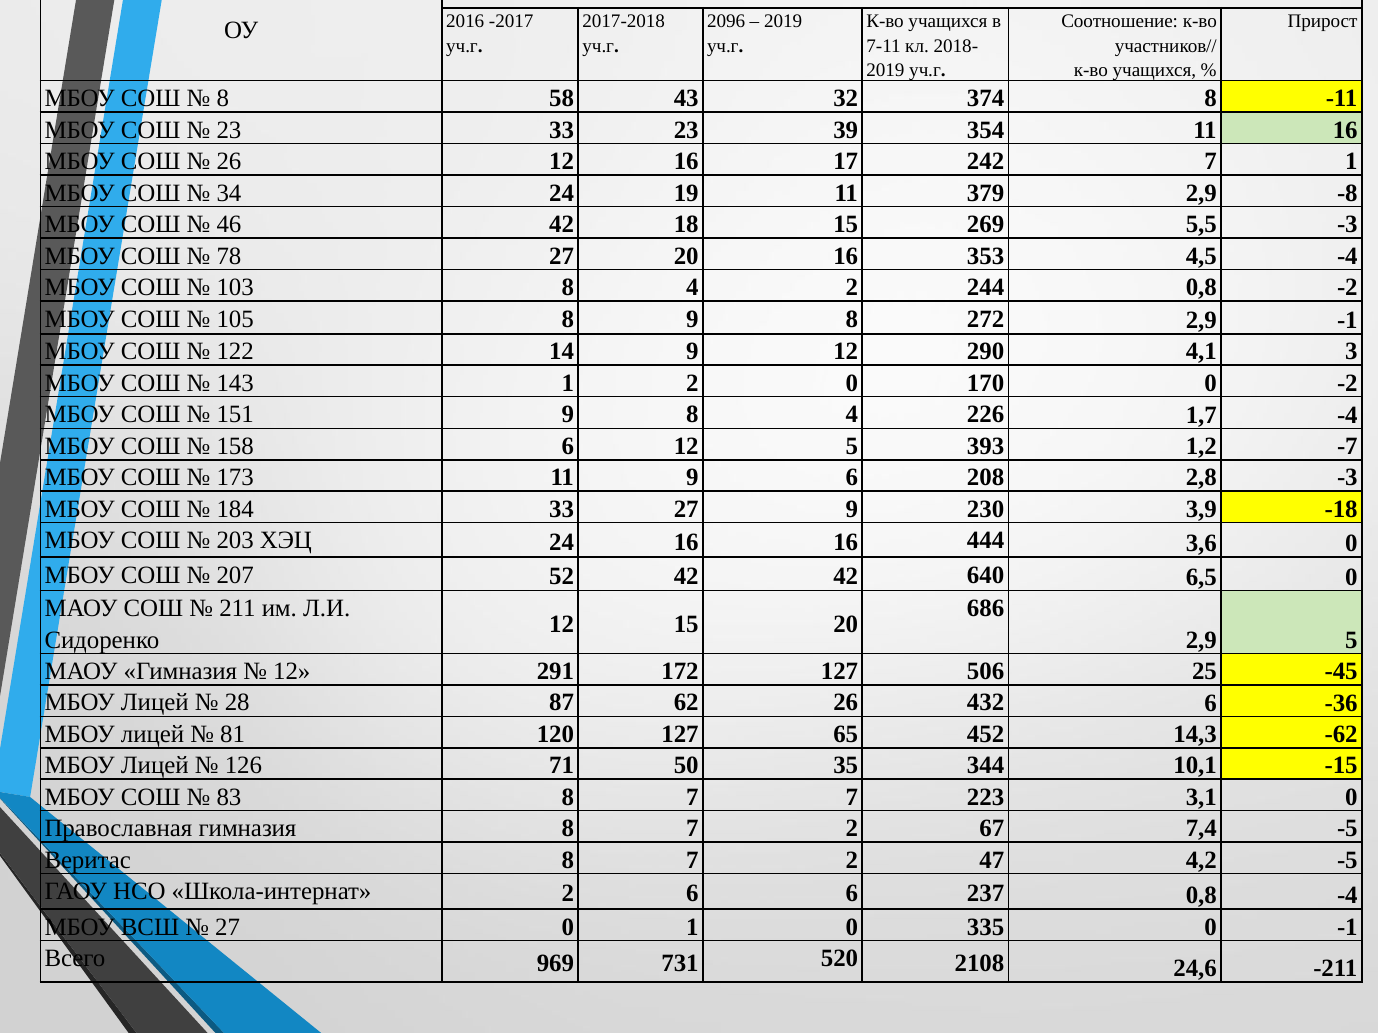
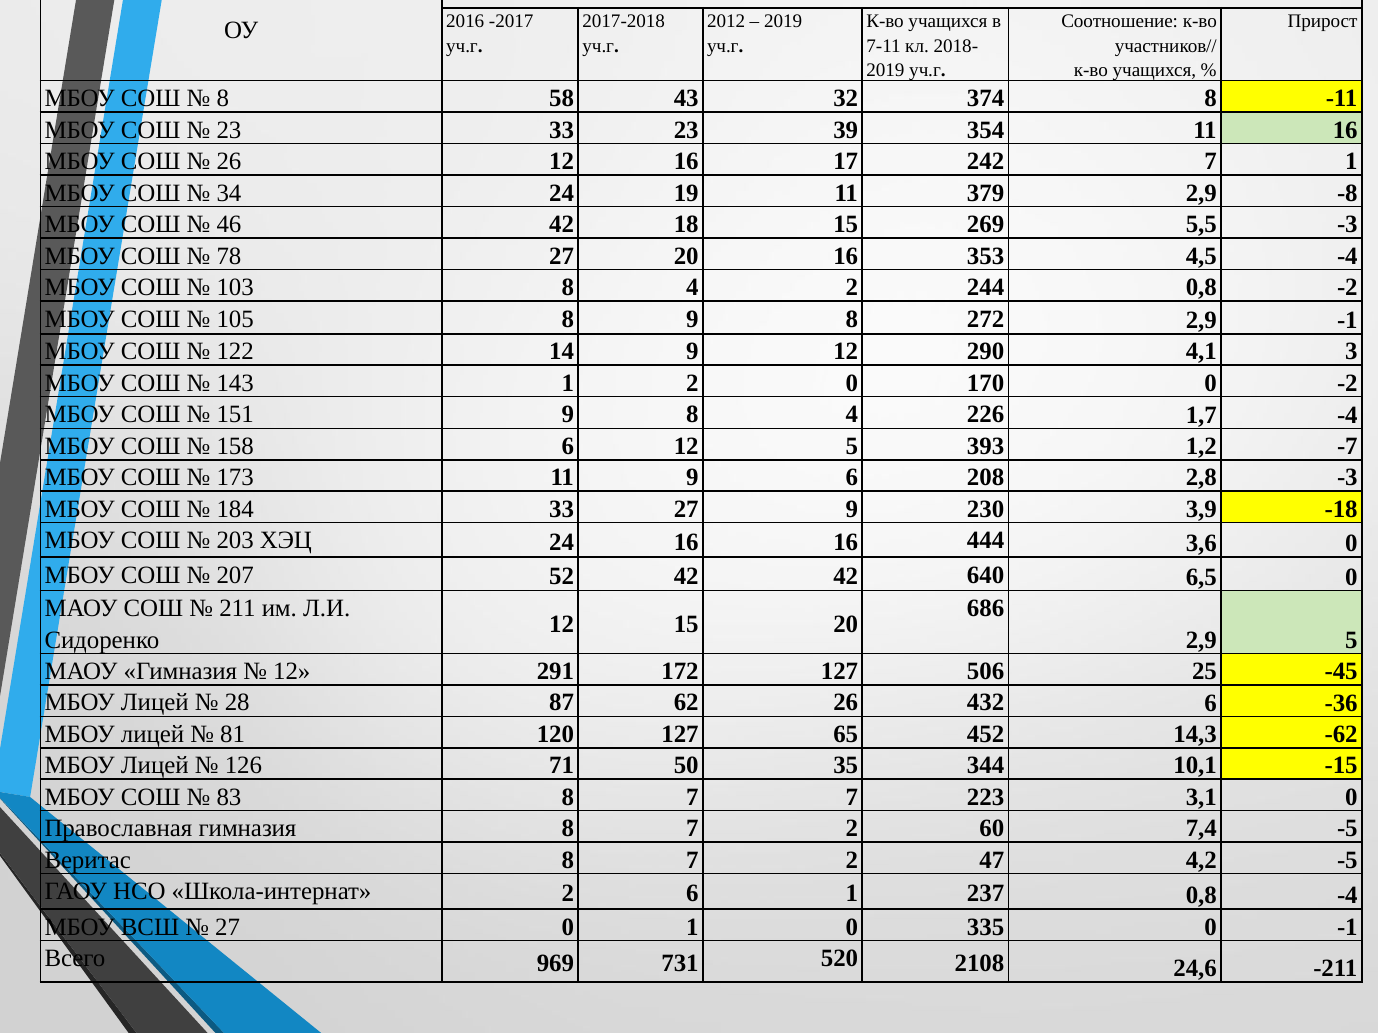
2096: 2096 -> 2012
67: 67 -> 60
6 6: 6 -> 1
